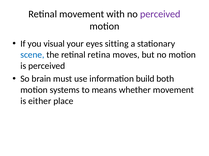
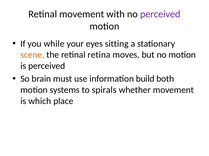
visual: visual -> while
scene colour: blue -> orange
means: means -> spirals
either: either -> which
